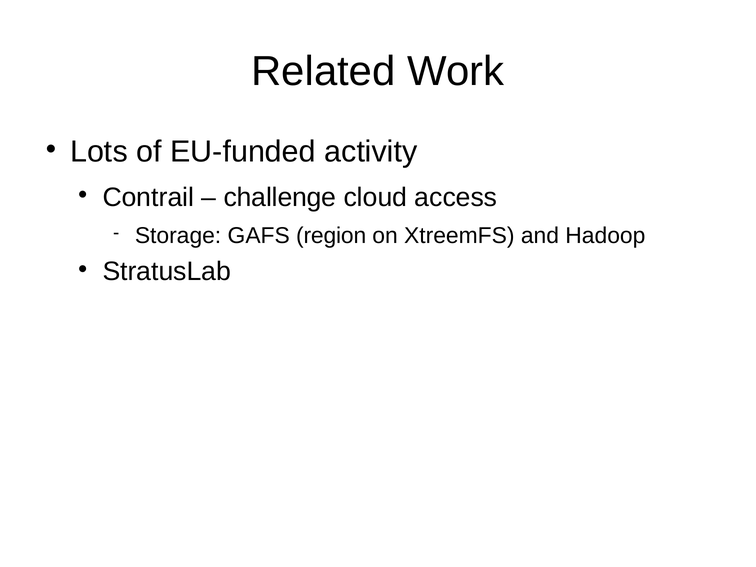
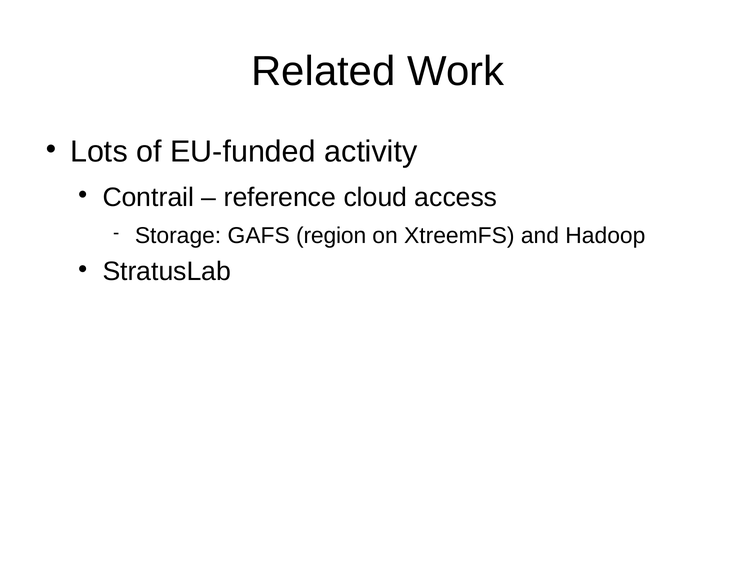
challenge: challenge -> reference
